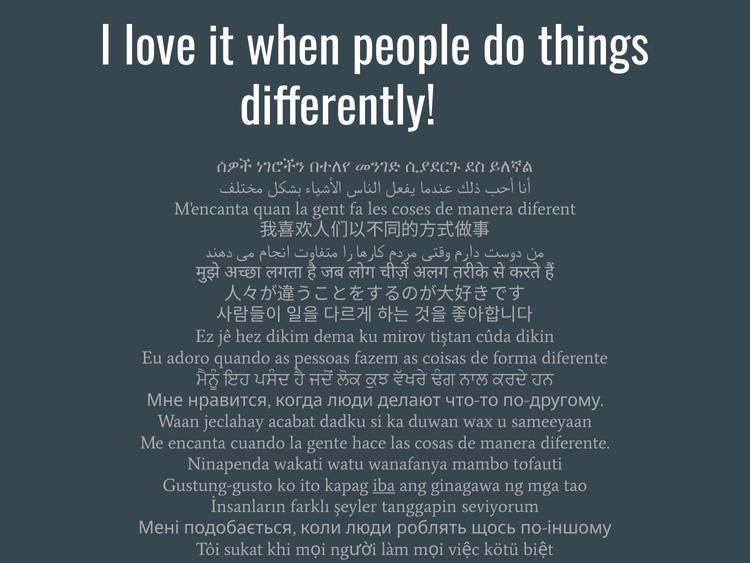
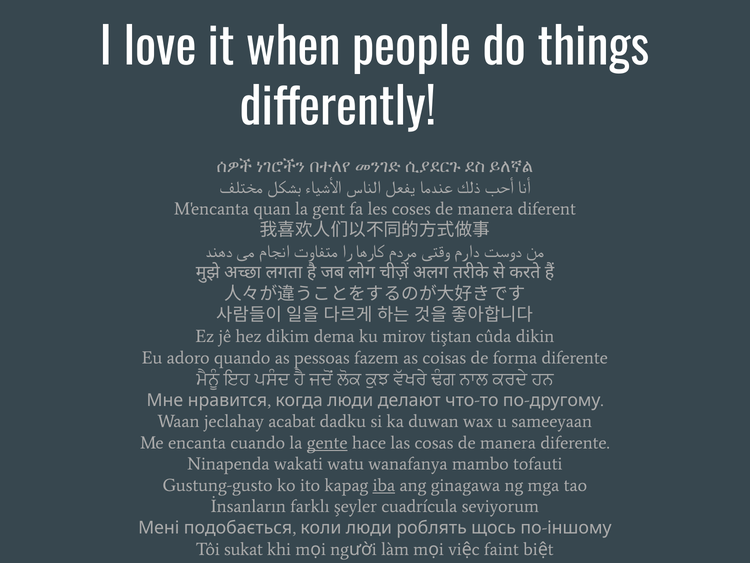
gente underline: none -> present
tanggapin: tanggapin -> cuadrícula
kötü: kötü -> faint
